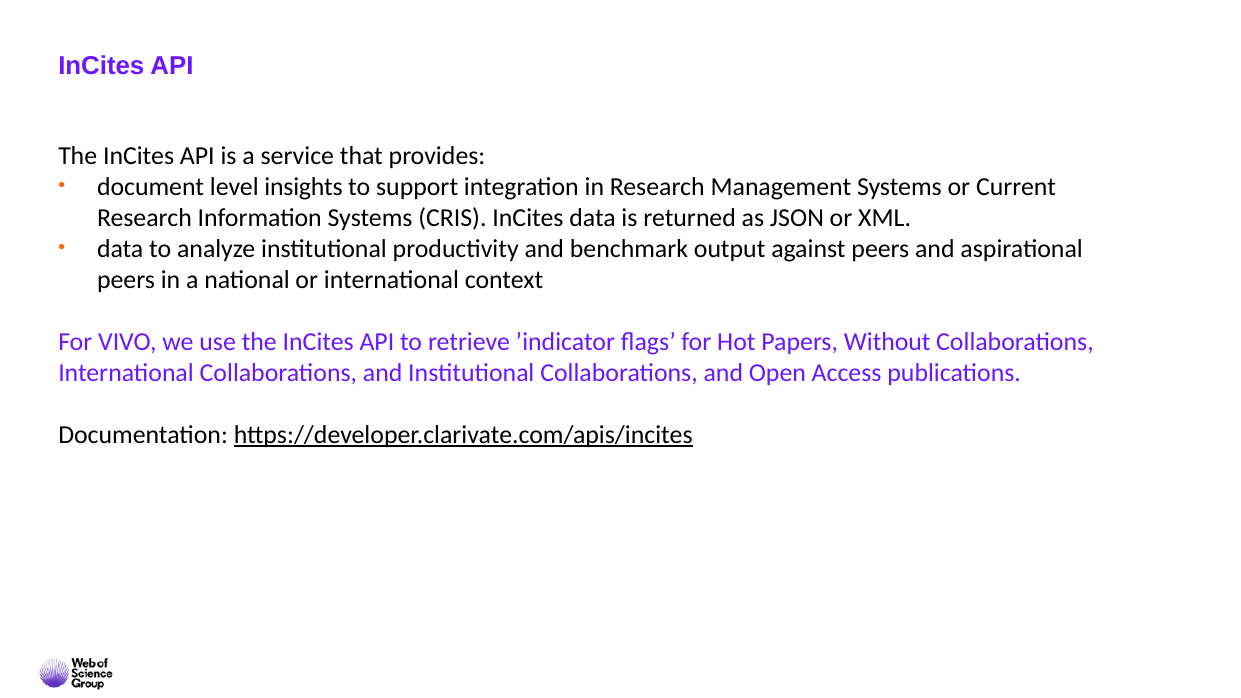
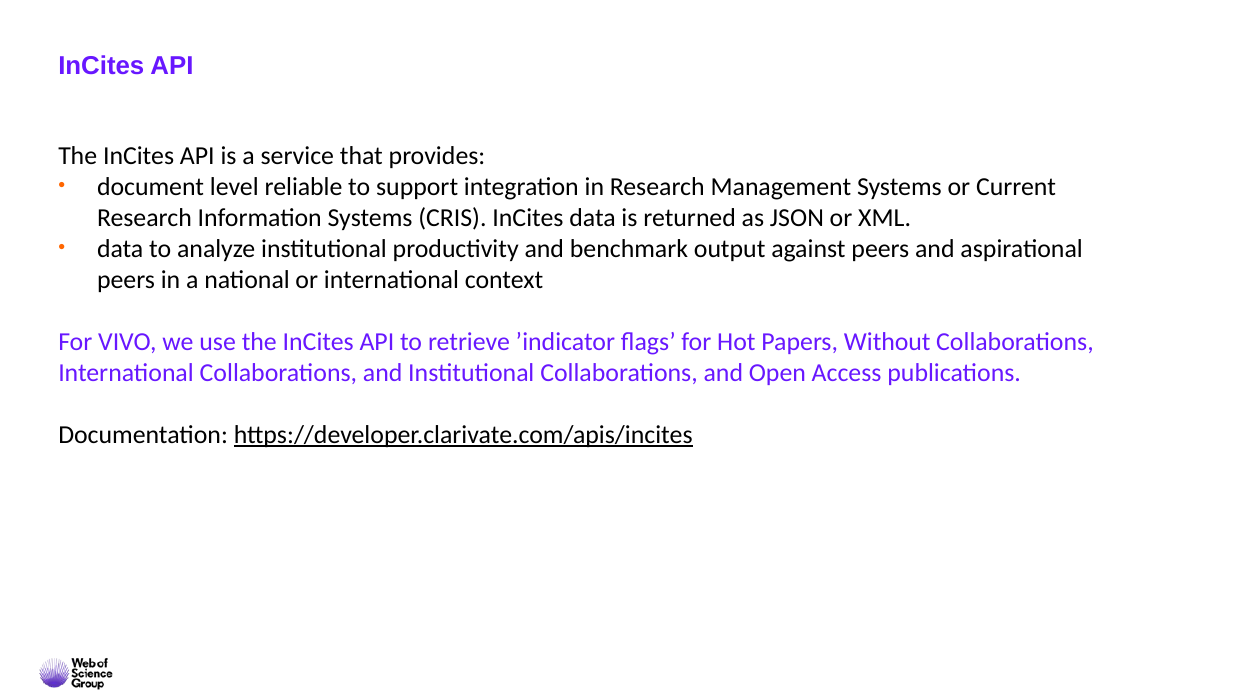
insights: insights -> reliable
